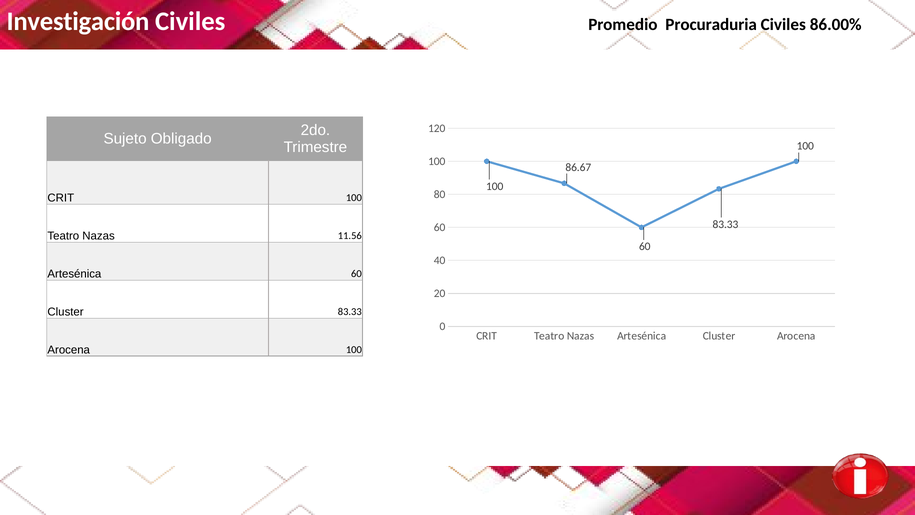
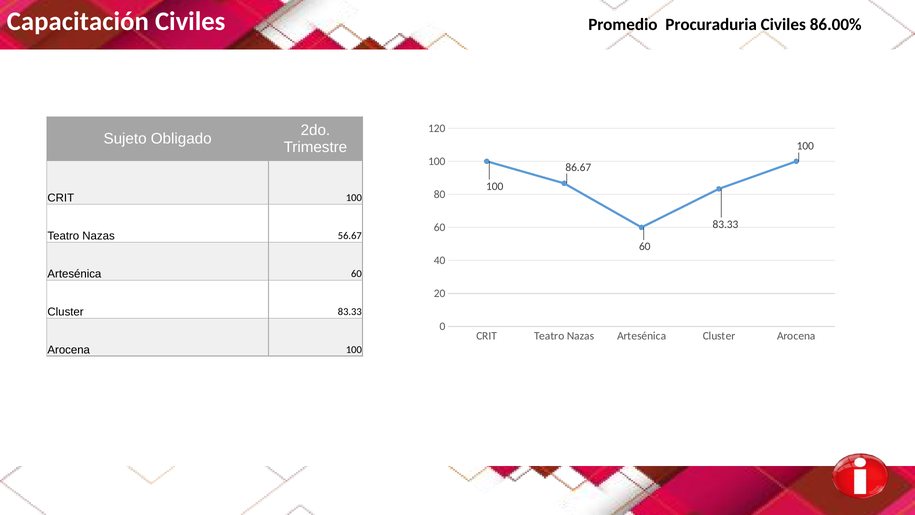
Investigación: Investigación -> Capacitación
11.56: 11.56 -> 56.67
